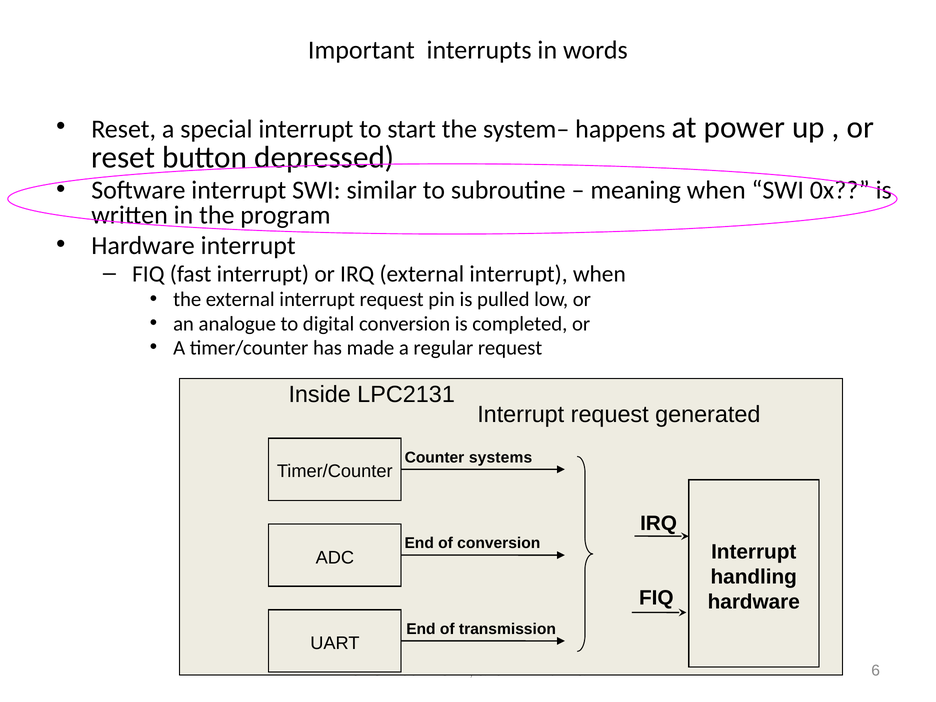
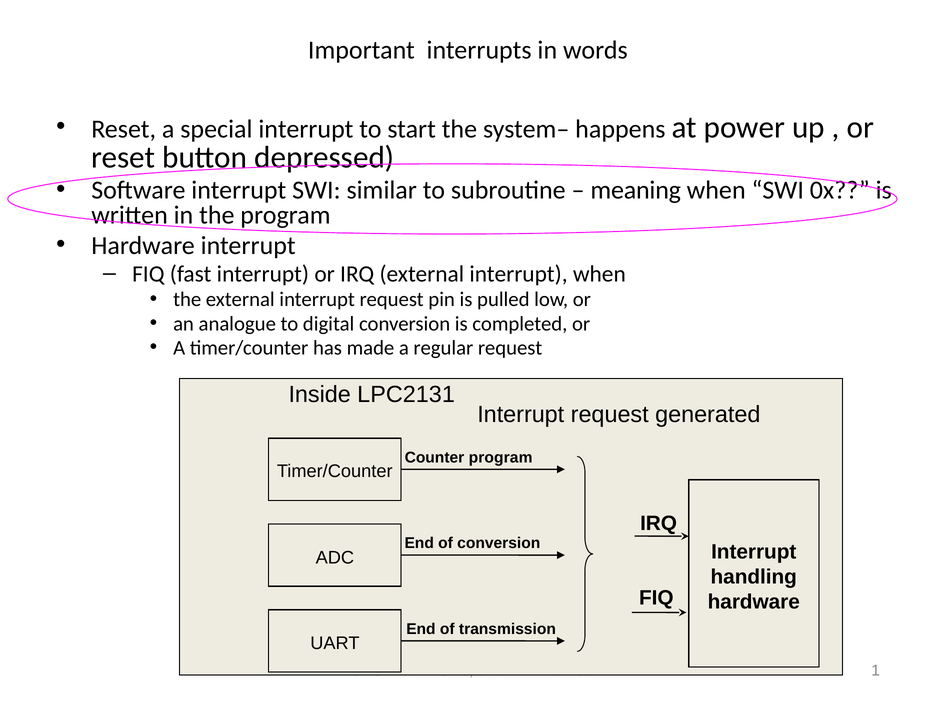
Counter systems: systems -> program
6: 6 -> 1
